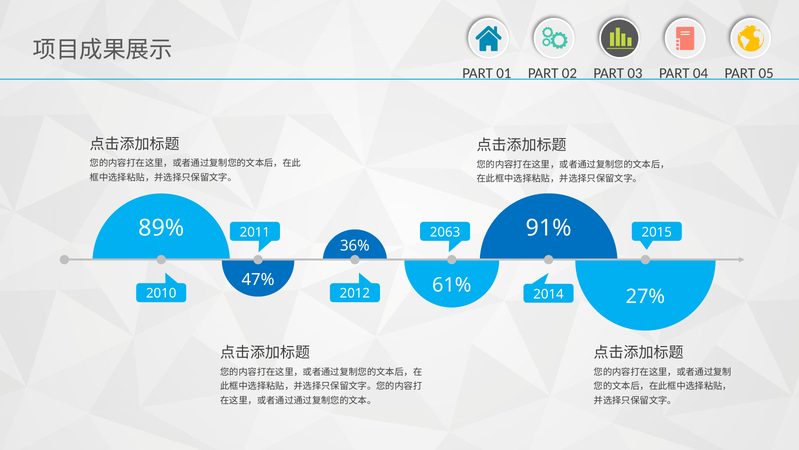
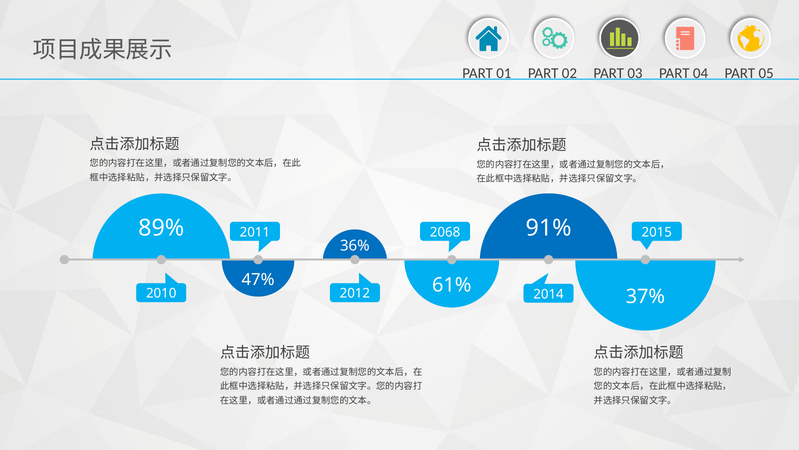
2063: 2063 -> 2068
27%: 27% -> 37%
